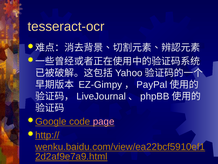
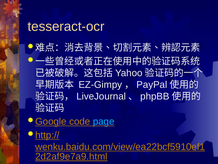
page colour: pink -> light blue
